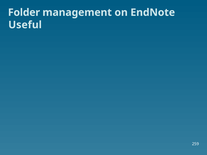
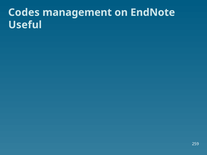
Folder: Folder -> Codes
